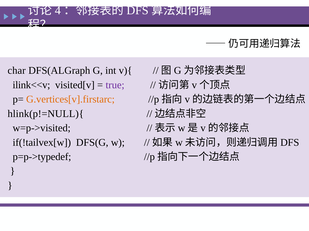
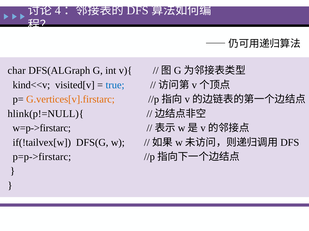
ilink<<v: ilink<<v -> kind<<v
true colour: purple -> blue
w=p->visited: w=p->visited -> w=p->firstarc
p=p->typedef: p=p->typedef -> p=p->firstarc
